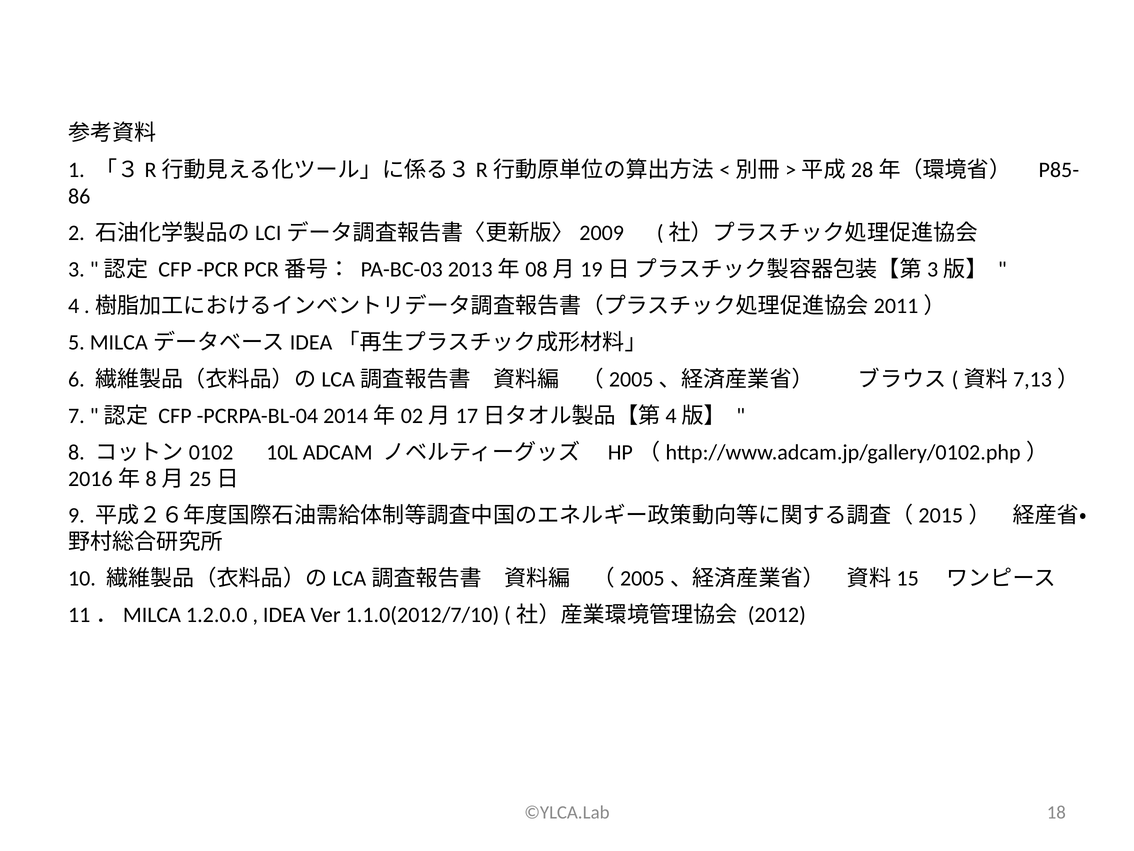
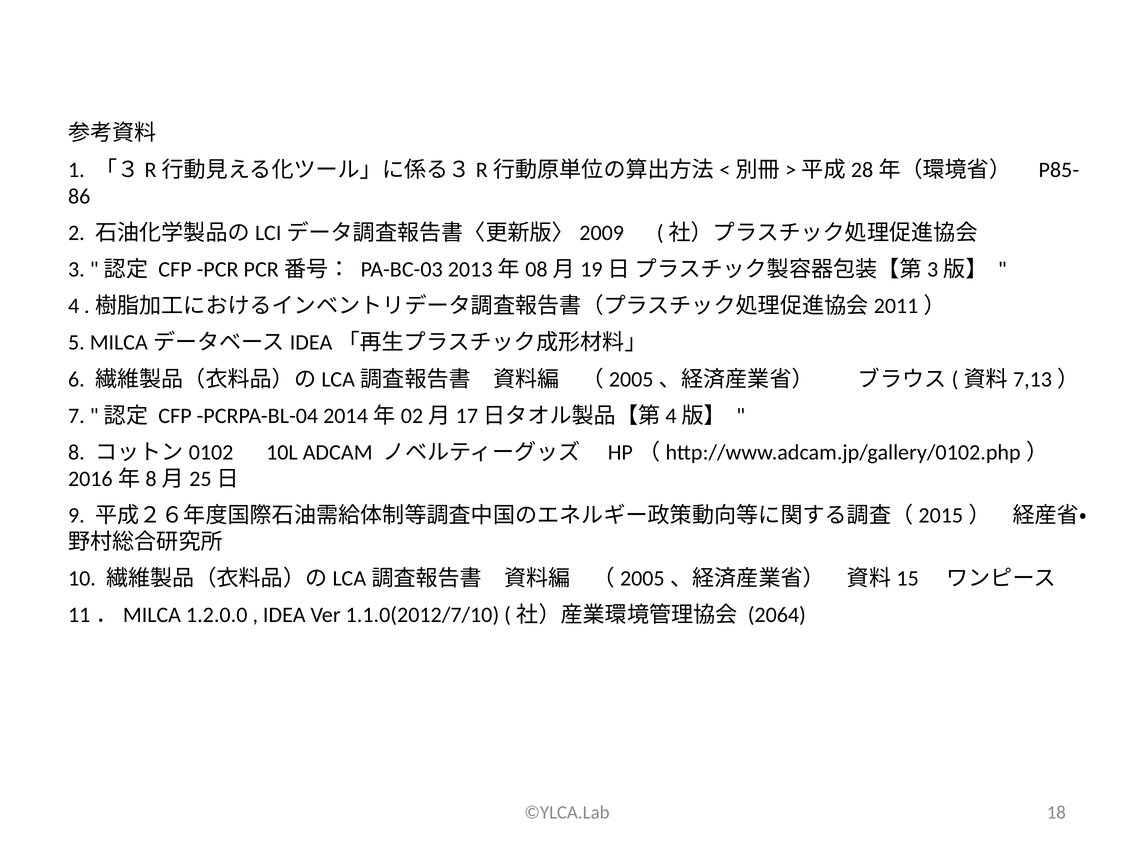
2012: 2012 -> 2064
